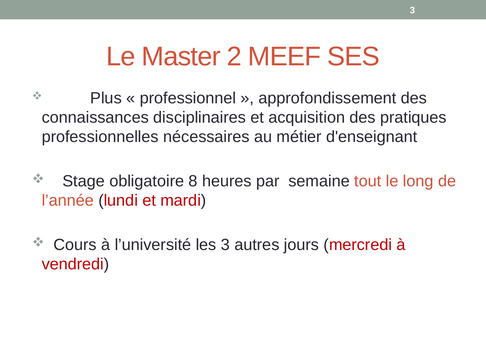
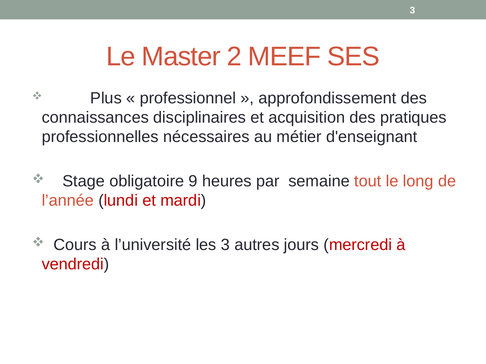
8: 8 -> 9
